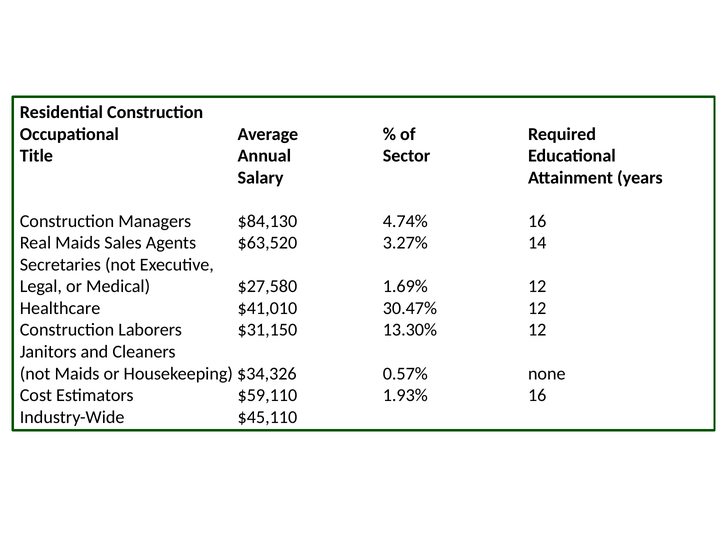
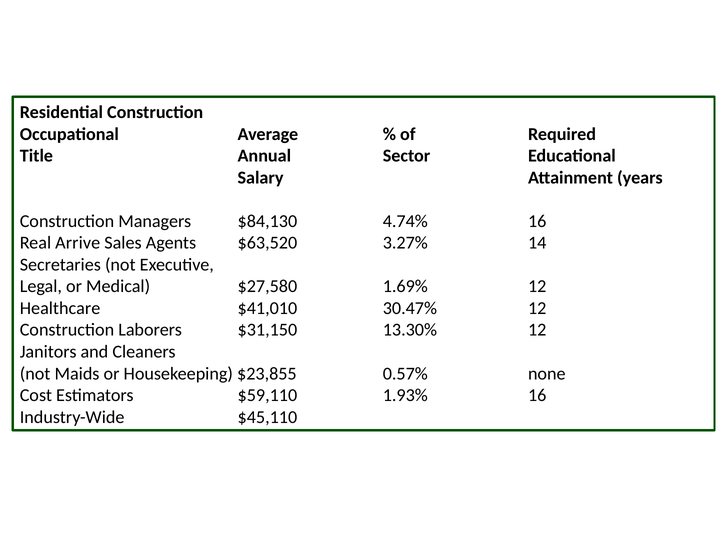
Real Maids: Maids -> Arrive
$34,326: $34,326 -> $23,855
